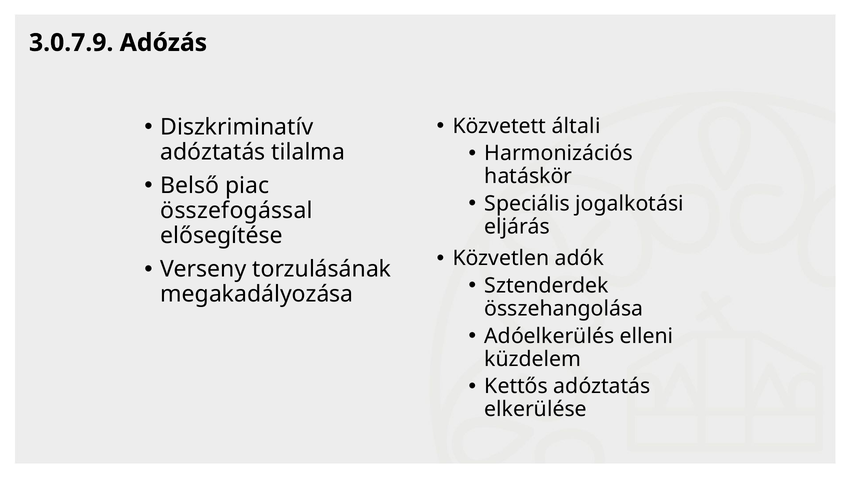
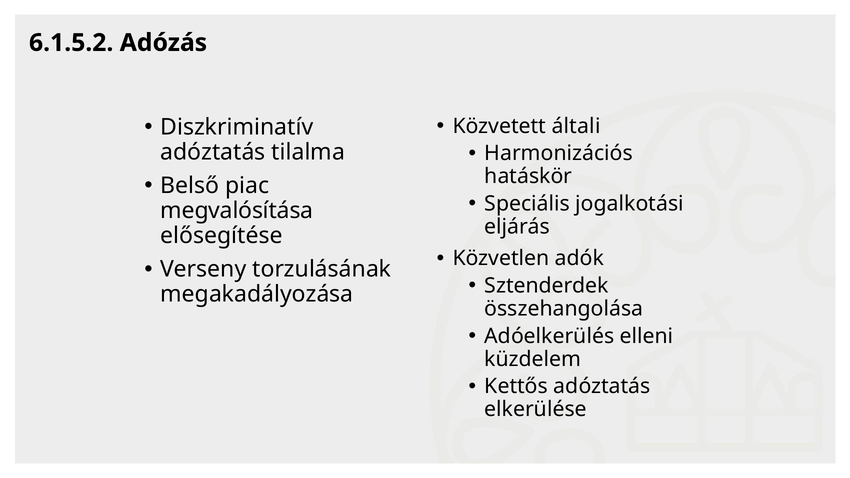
3.0.7.9: 3.0.7.9 -> 6.1.5.2
összefogással: összefogással -> megvalósítása
